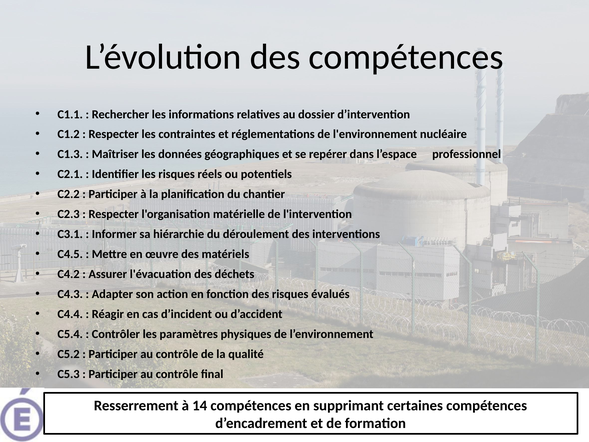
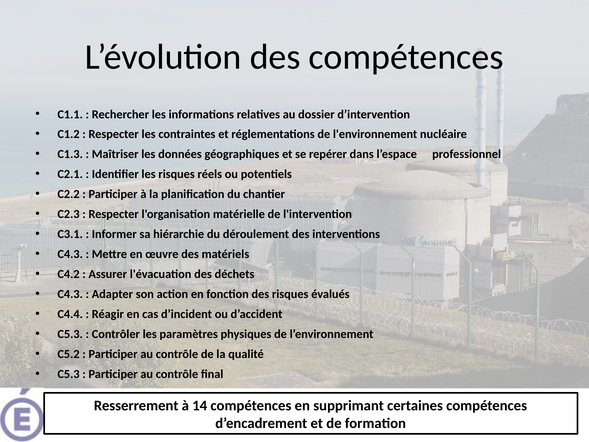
C4.5 at (70, 254): C4.5 -> C4.3
C5.4 at (70, 334): C5.4 -> C5.3
